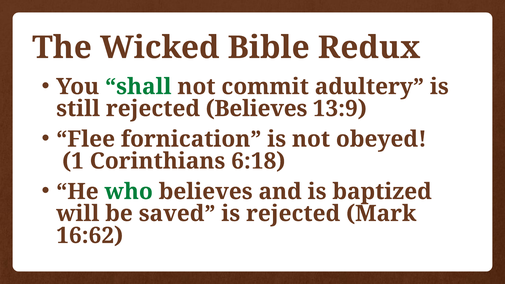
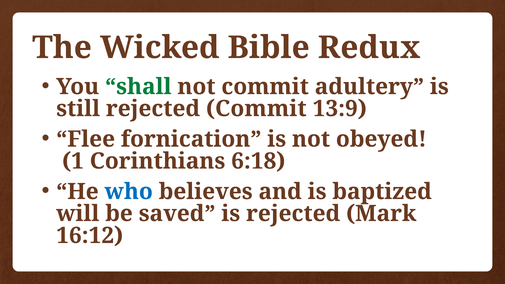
rejected Believes: Believes -> Commit
who colour: green -> blue
16:62: 16:62 -> 16:12
